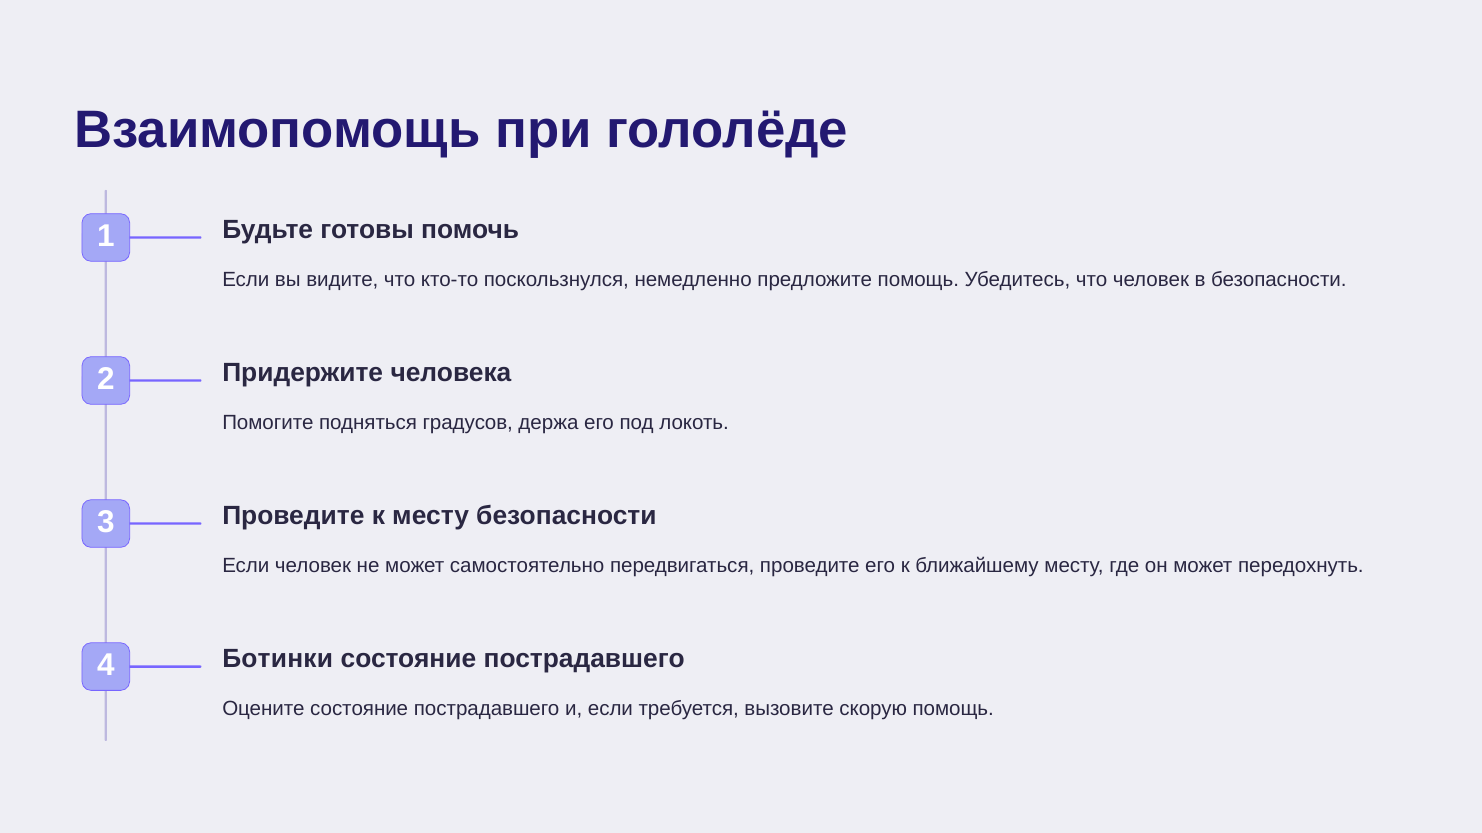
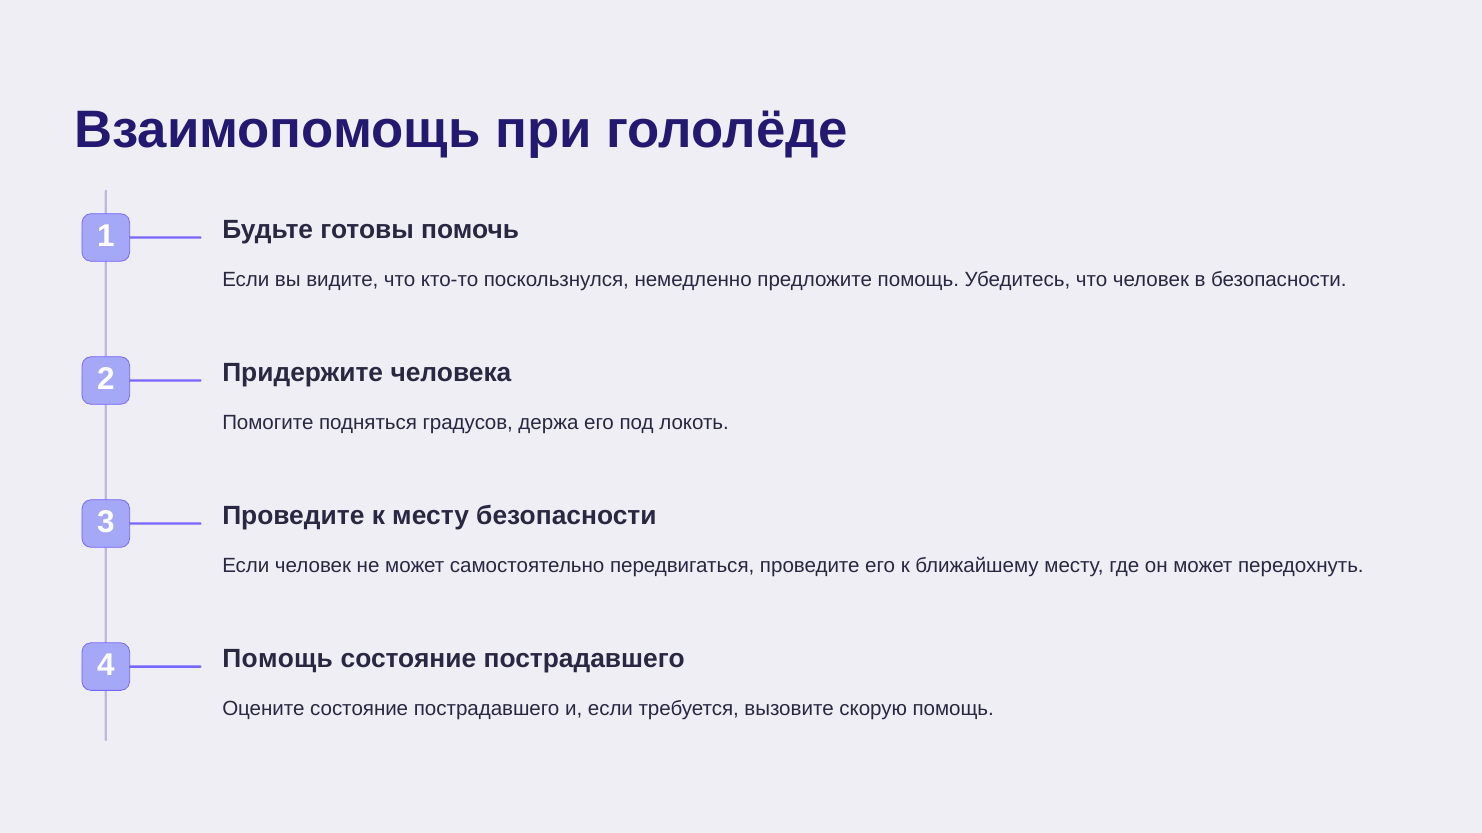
4 Ботинки: Ботинки -> Помощь
